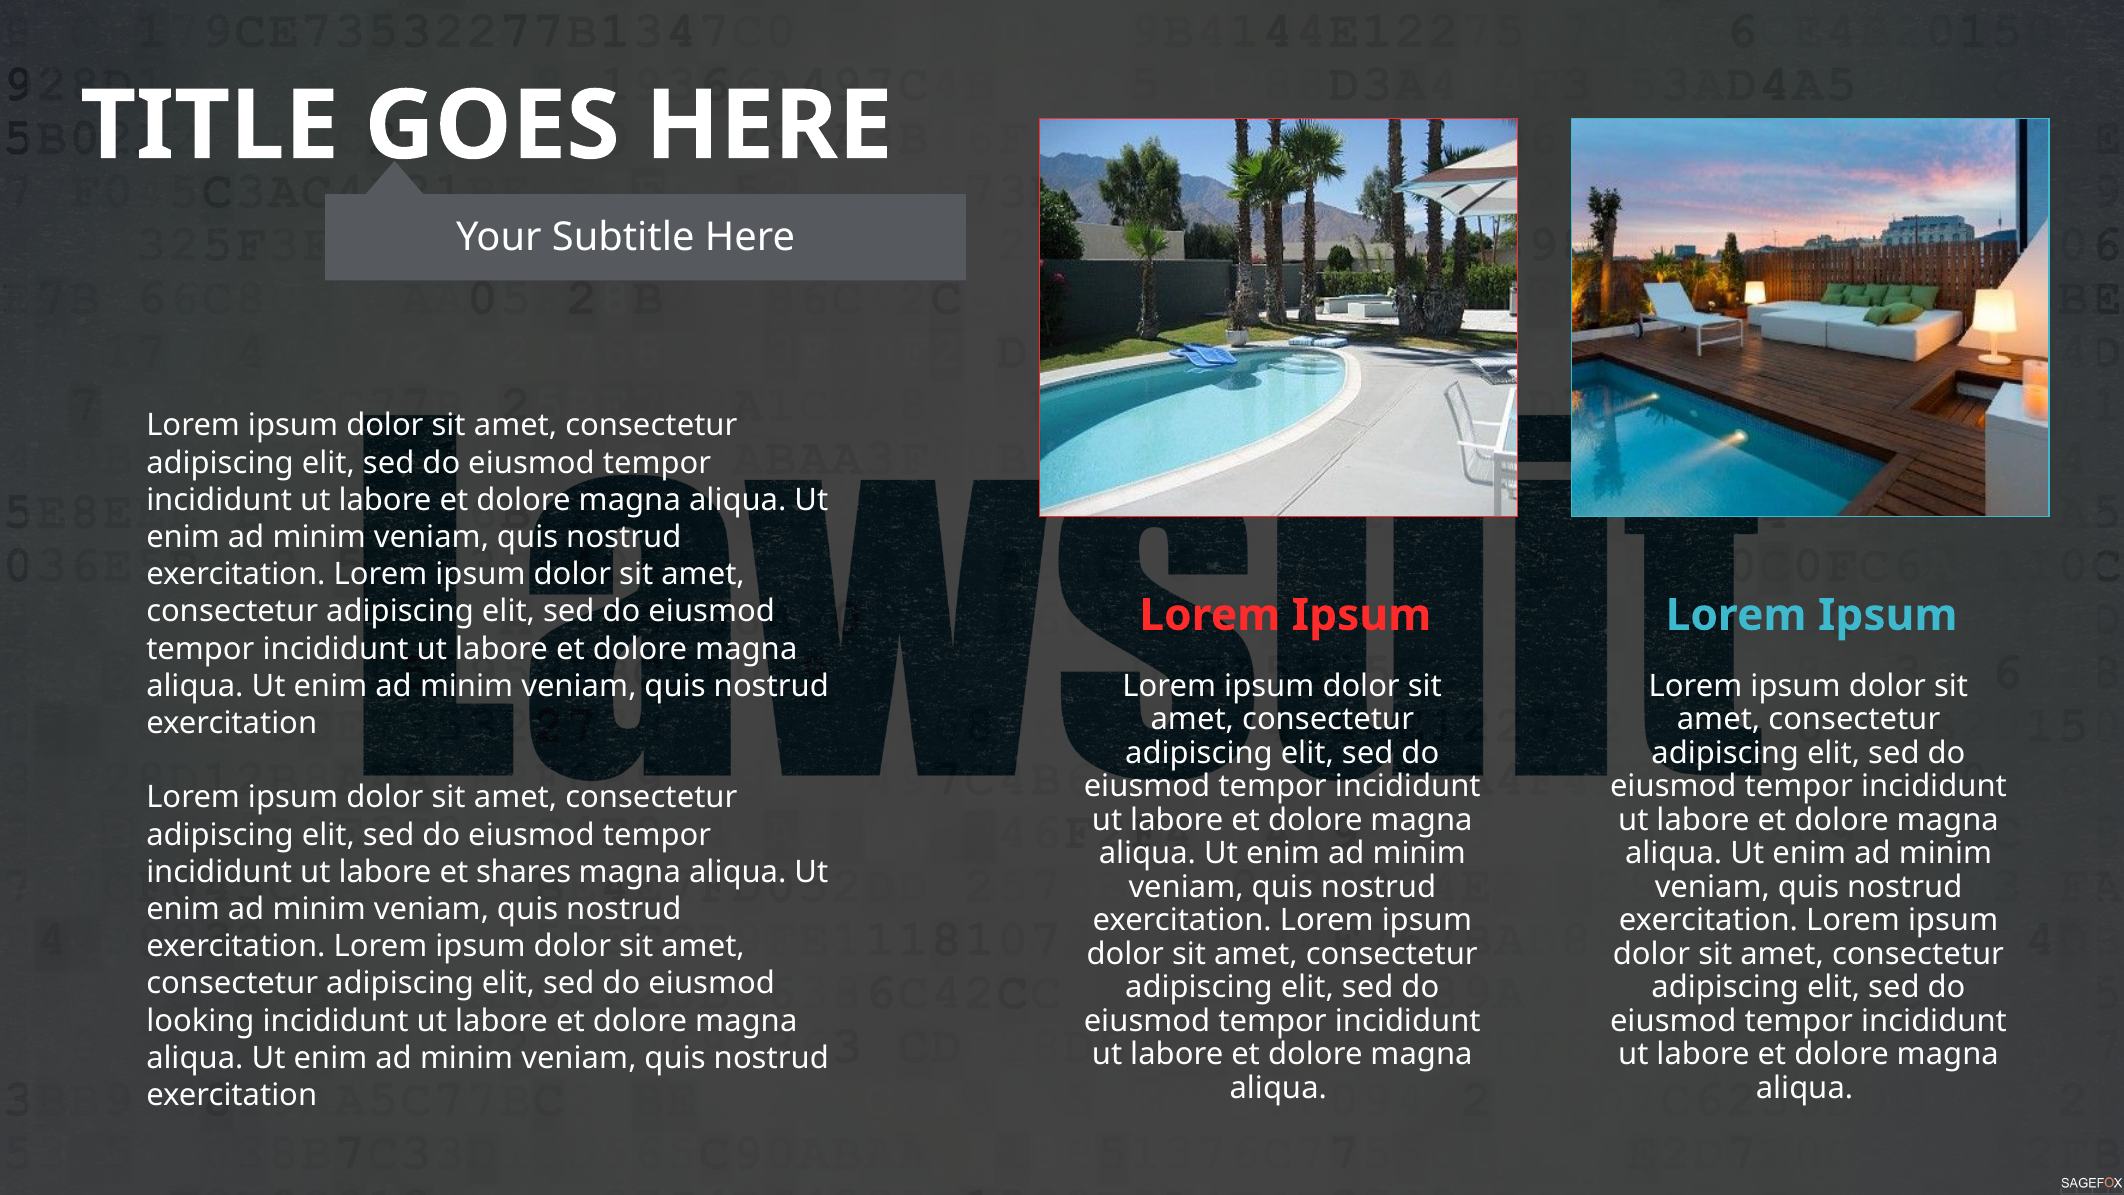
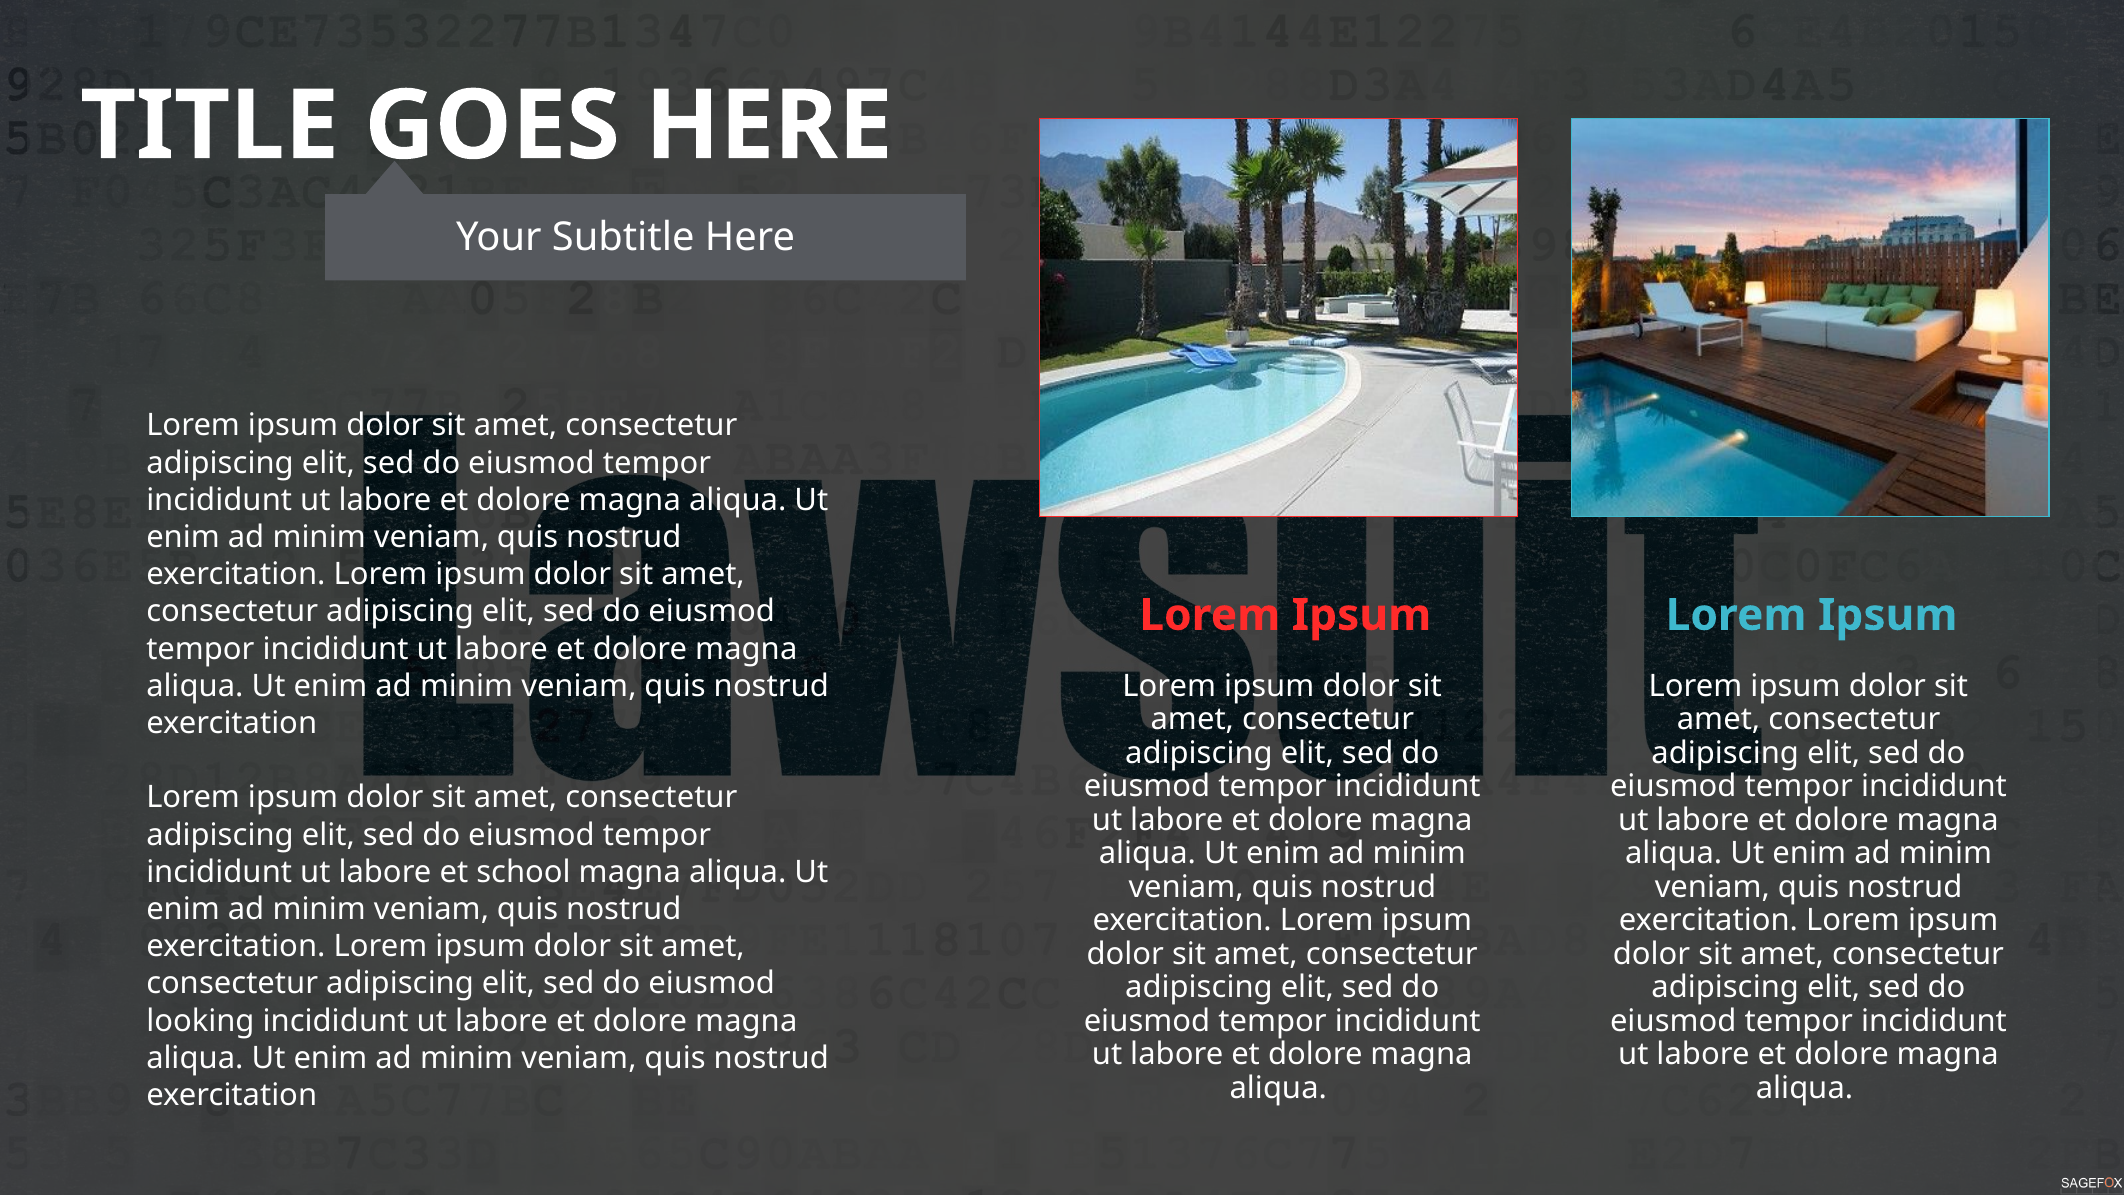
shares: shares -> school
